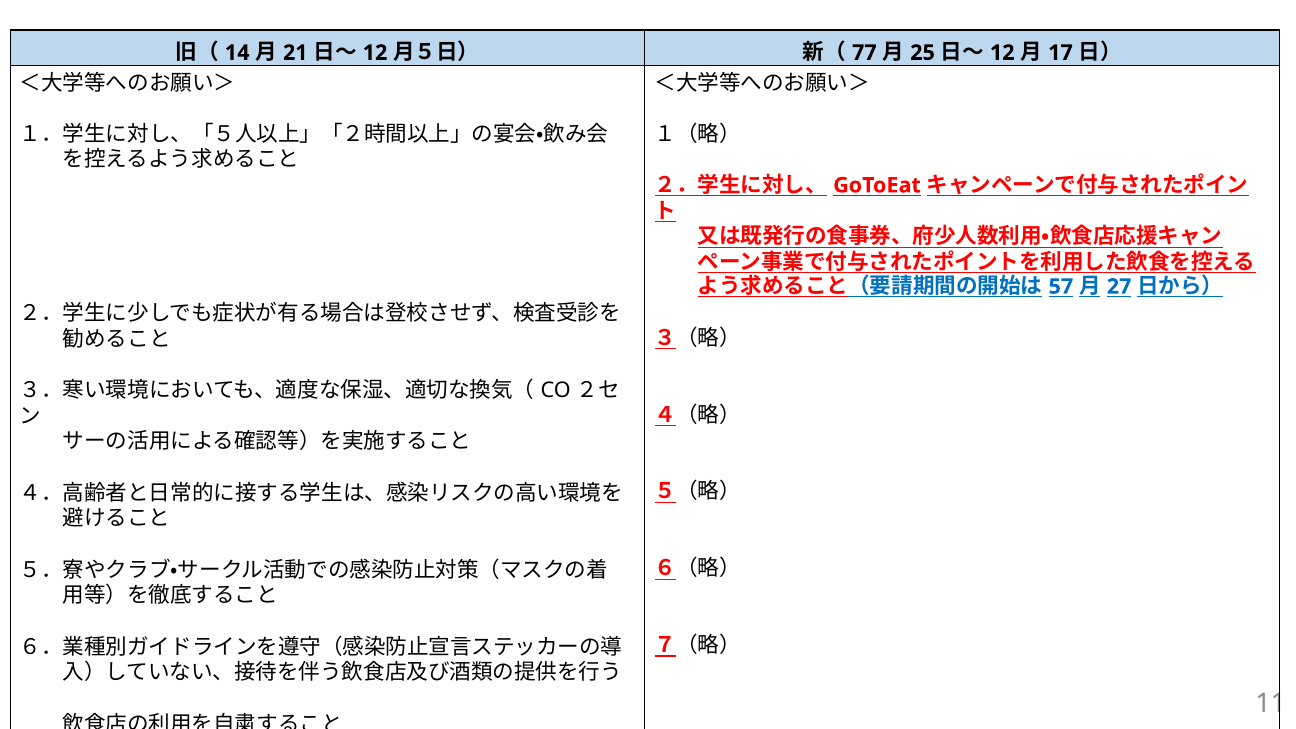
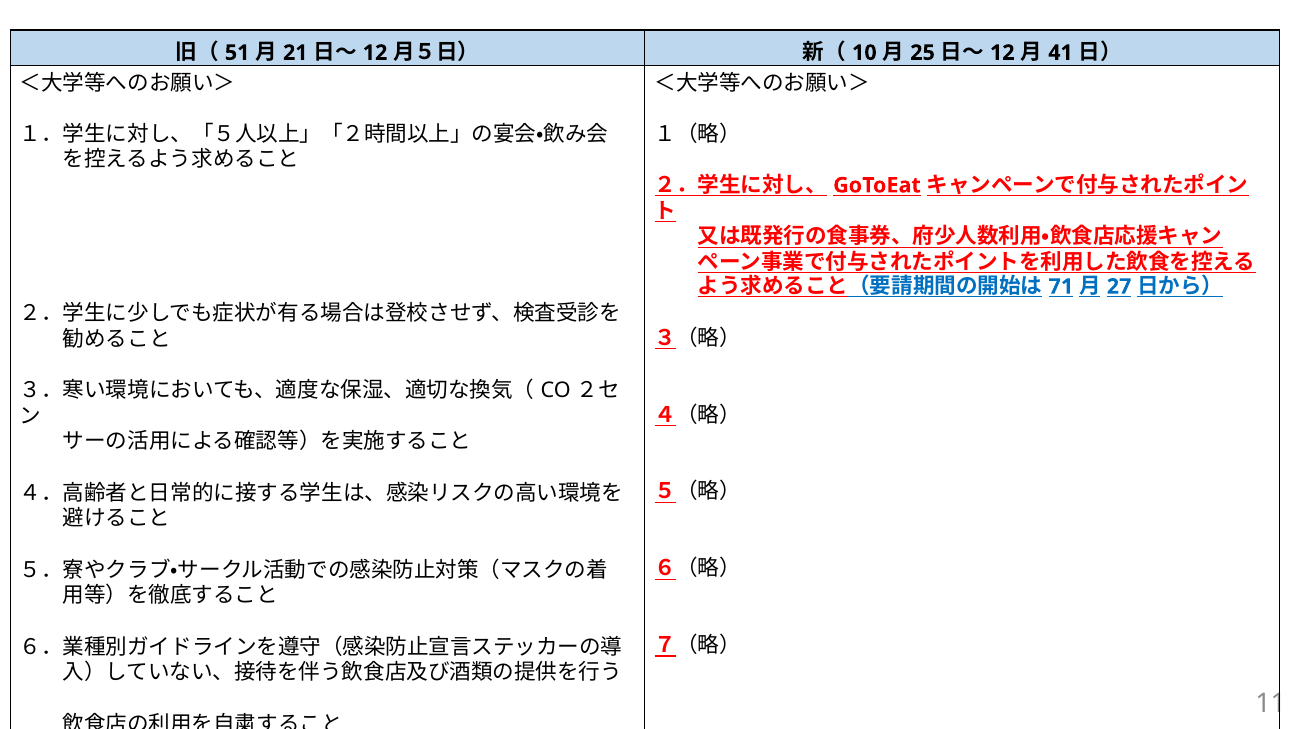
14: 14 -> 51
77: 77 -> 10
17: 17 -> 41
57: 57 -> 71
